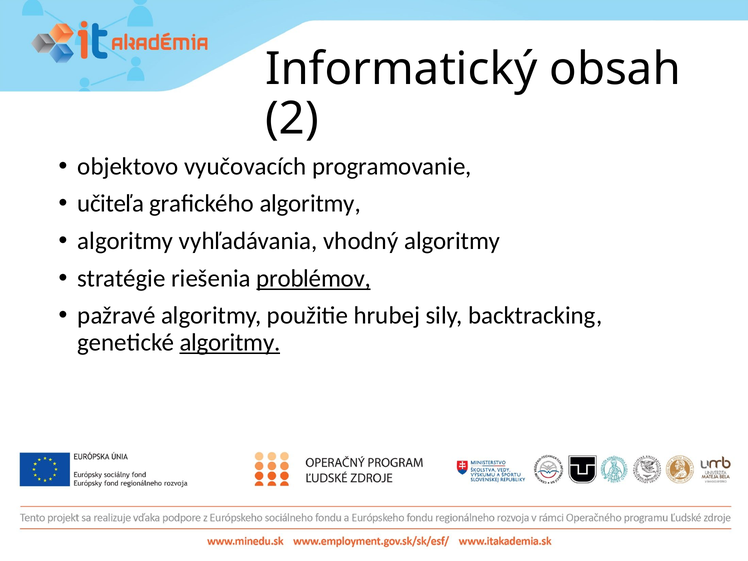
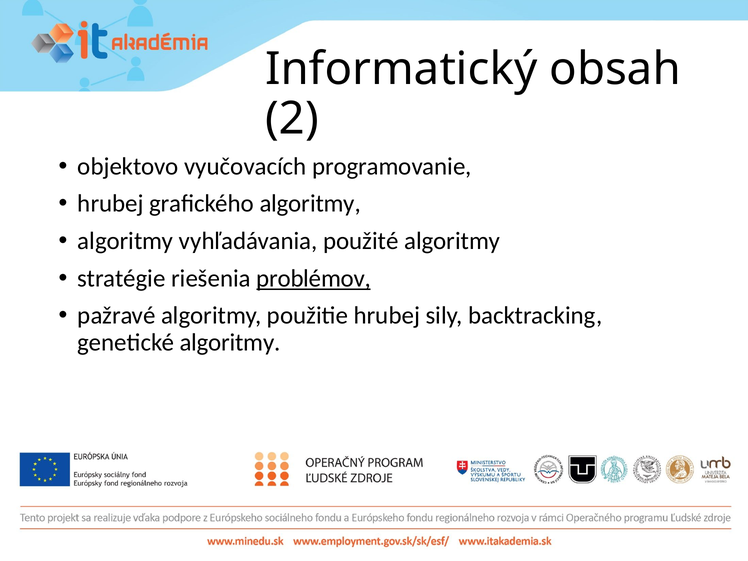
učiteľa at (111, 204): učiteľa -> hrubej
vhodný: vhodný -> použité
algoritmy at (230, 343) underline: present -> none
